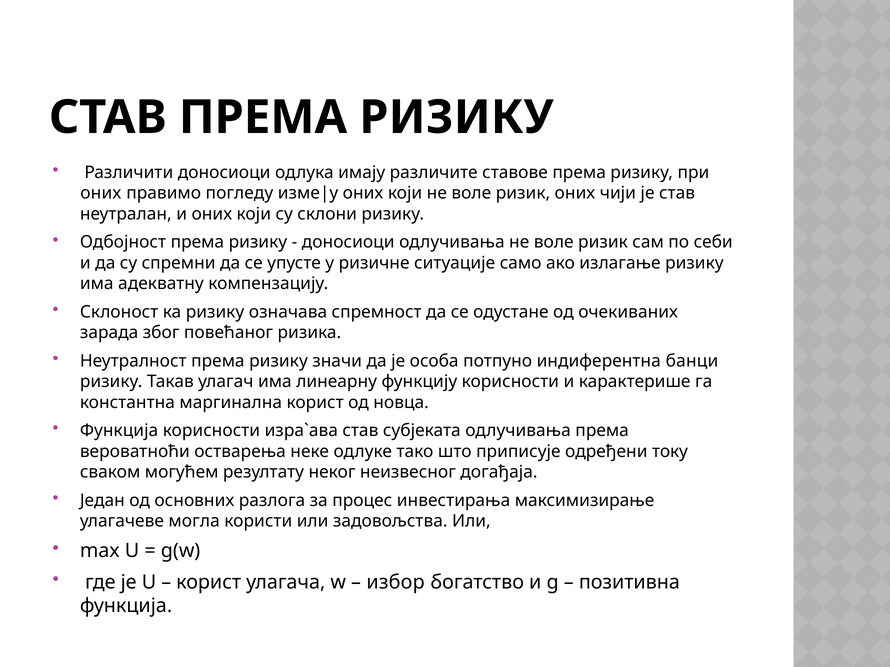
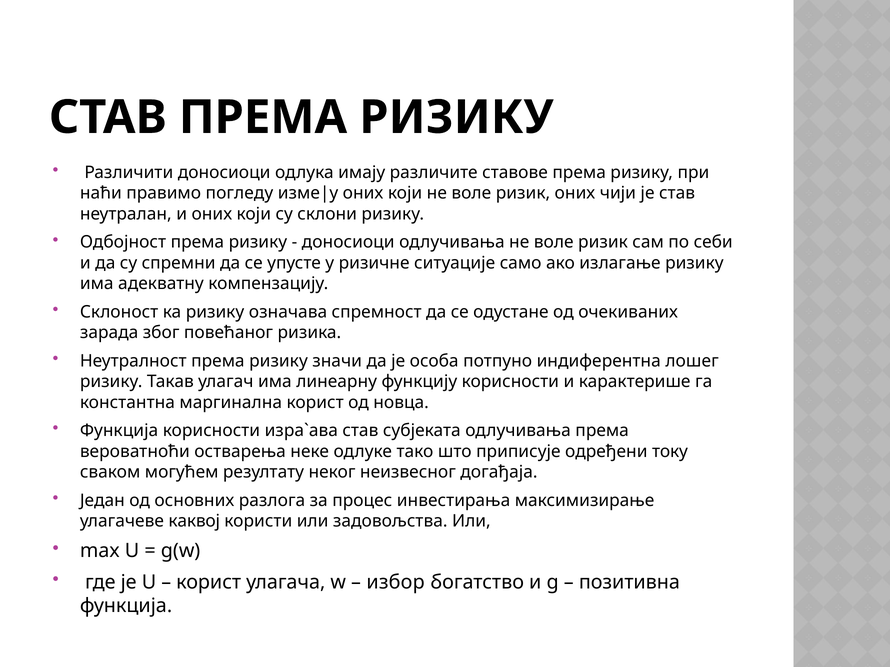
оних at (101, 193): оних -> наћи
банци: банци -> лошег
могла: могла -> каквој
